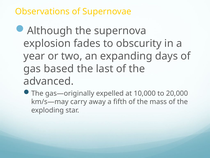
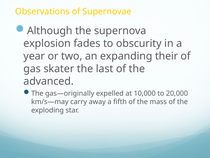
days: days -> their
based: based -> skater
